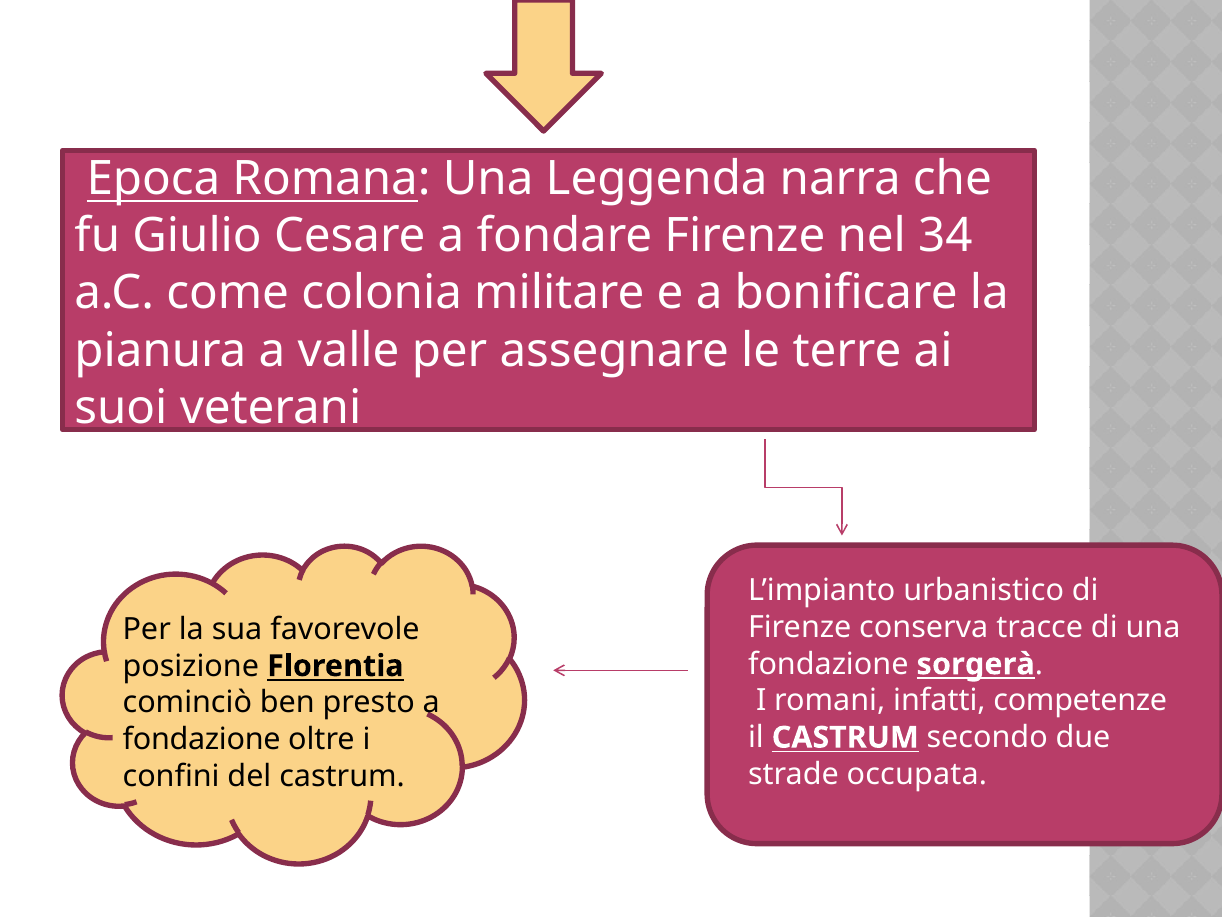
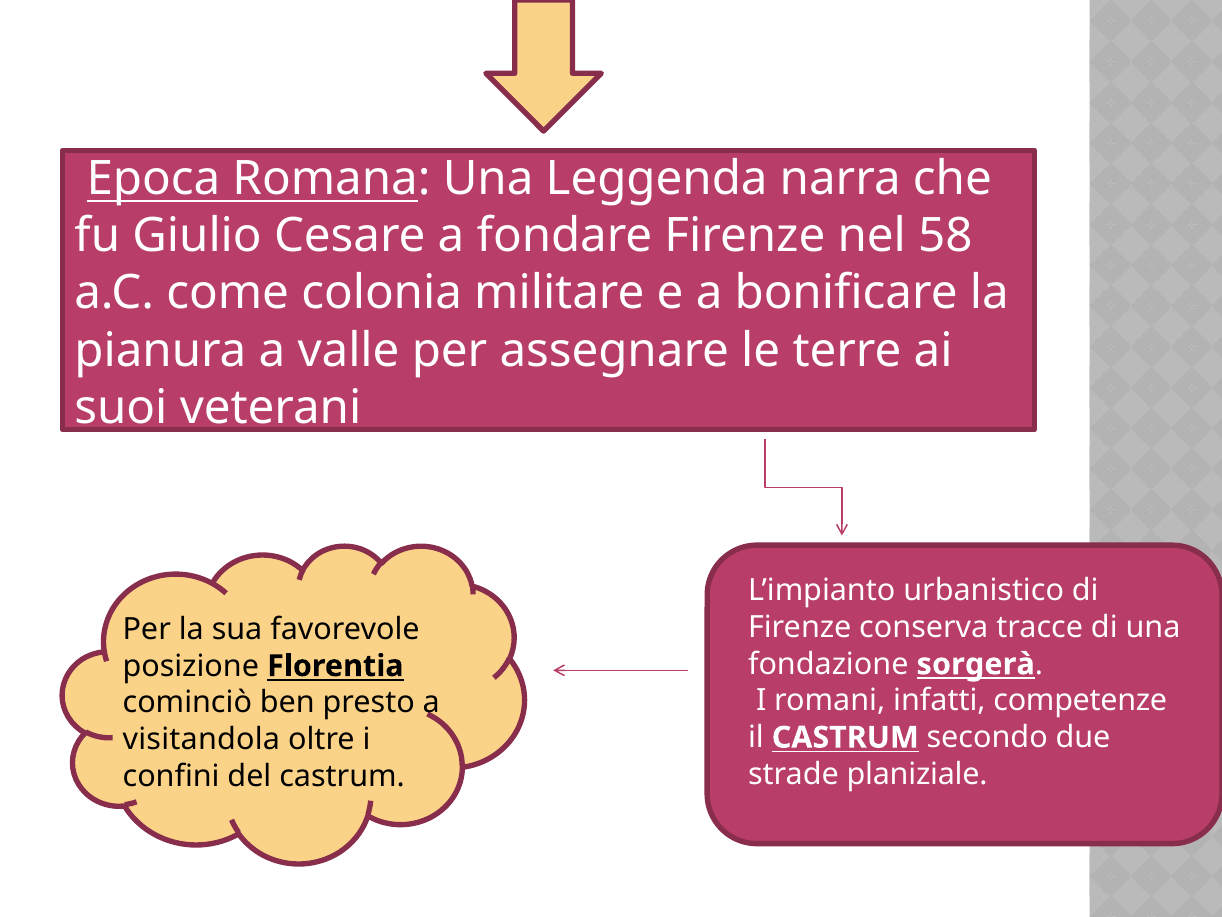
34: 34 -> 58
fondazione at (202, 739): fondazione -> visitandola
occupata: occupata -> planiziale
